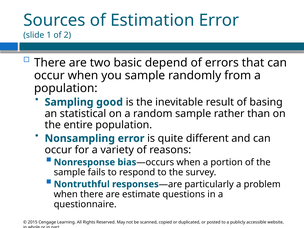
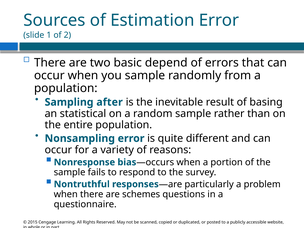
good: good -> after
estimate: estimate -> schemes
